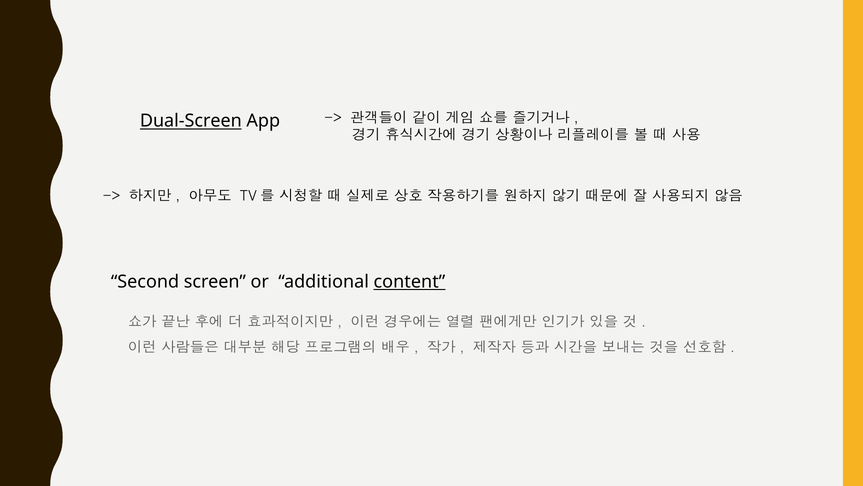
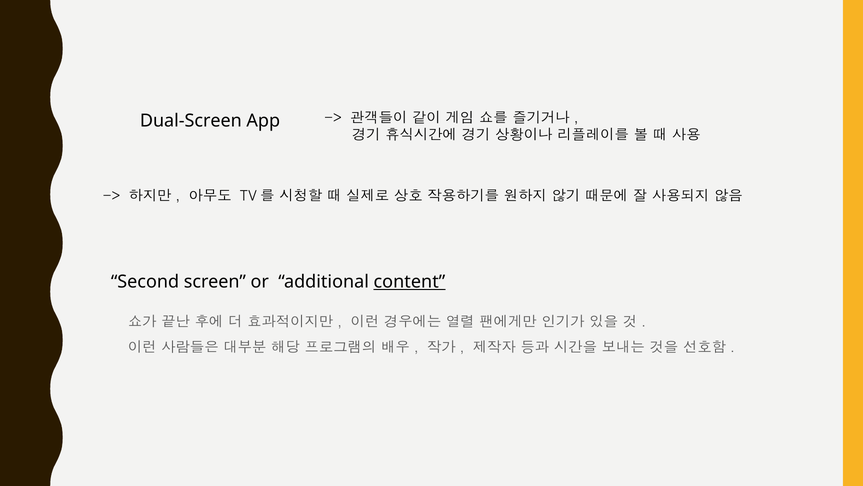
Dual-Screen underline: present -> none
